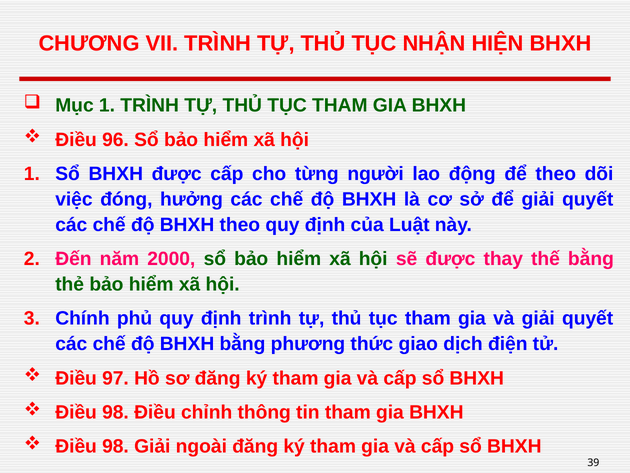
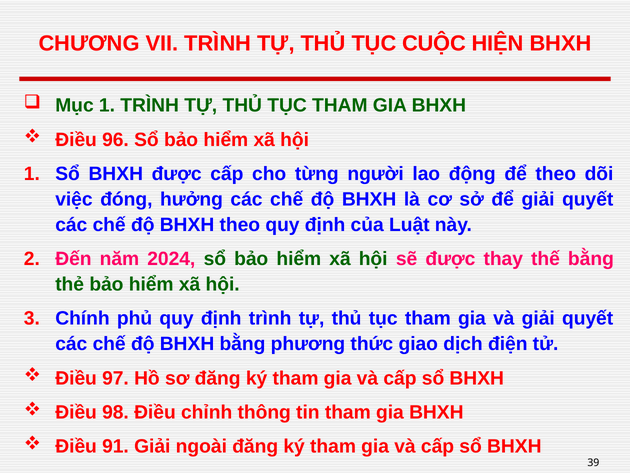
NHẬN: NHẬN -> CUỘC
2000: 2000 -> 2024
98 at (115, 446): 98 -> 91
